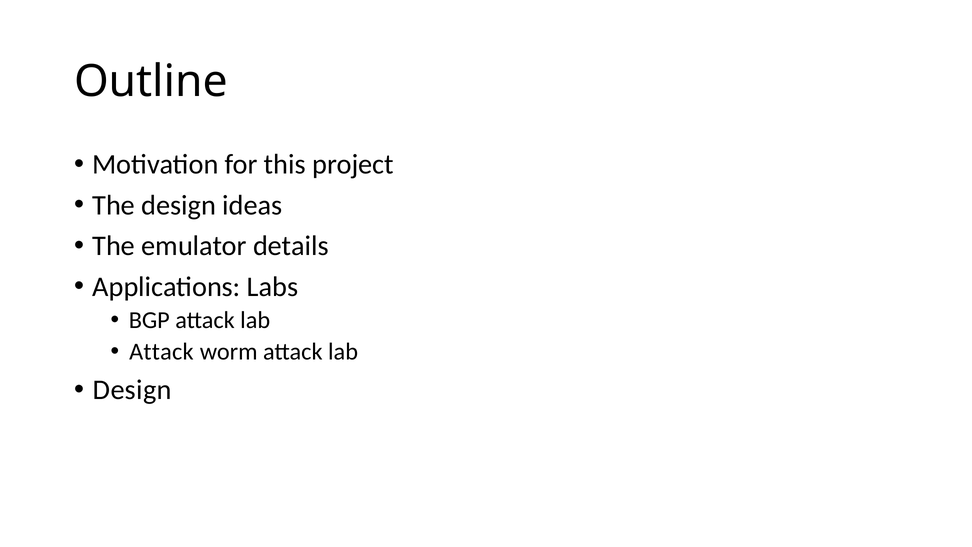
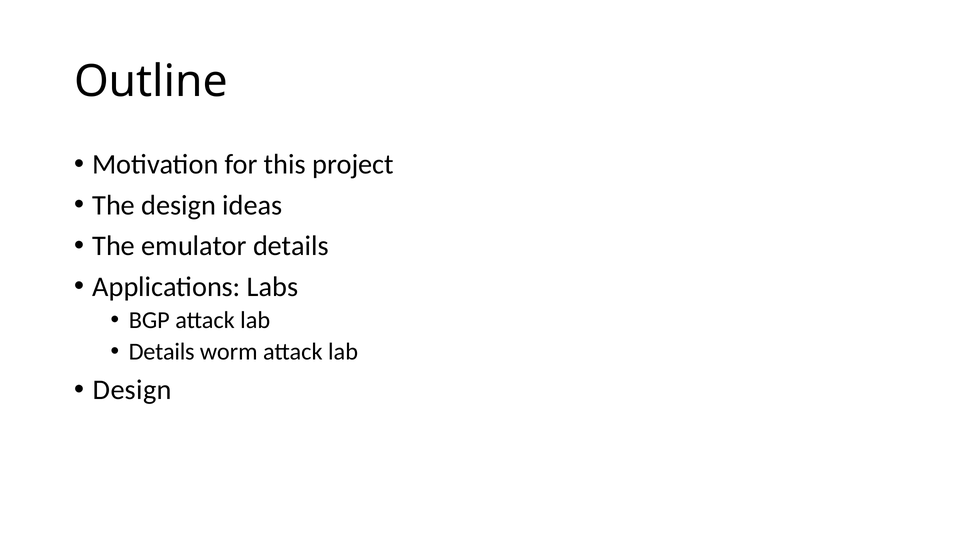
Attack at (161, 351): Attack -> Details
